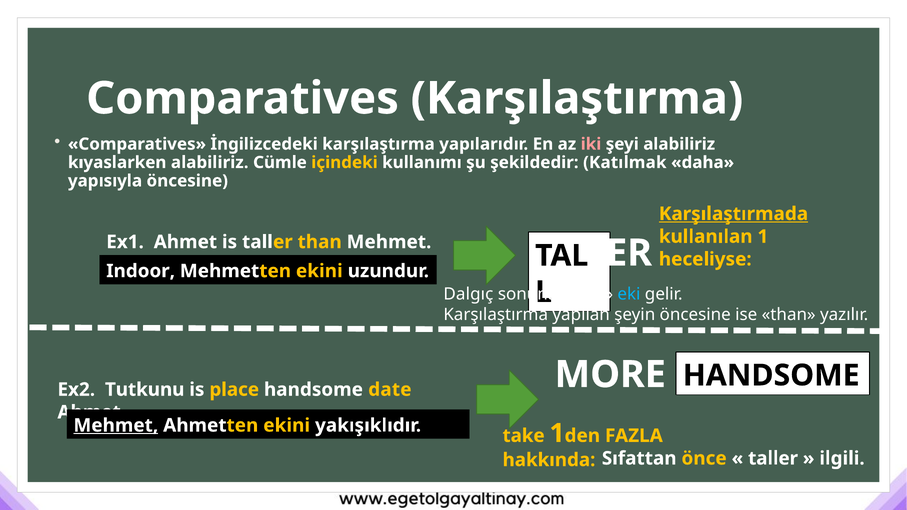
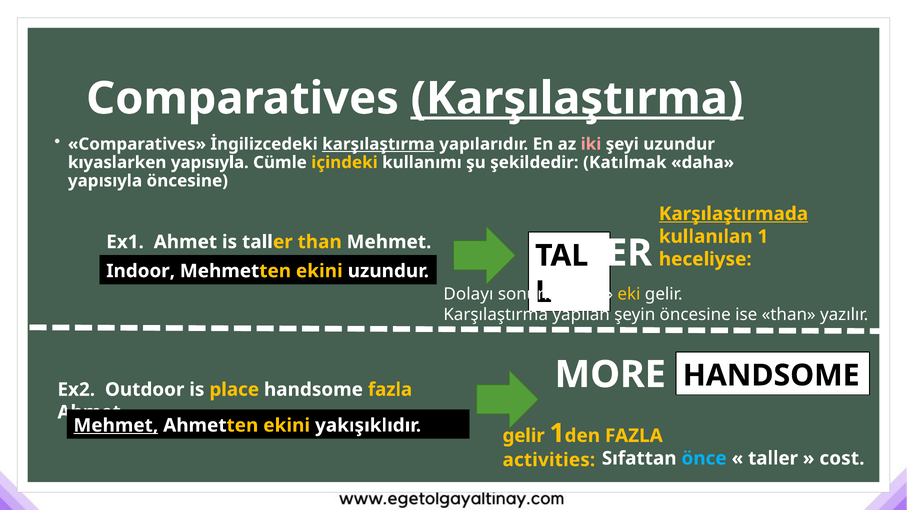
Karşılaştırma at (577, 99) underline: none -> present
karşılaştırma at (378, 144) underline: none -> present
şeyi alabiliriz: alabiliriz -> uzundur
kıyaslarken alabiliriz: alabiliriz -> yapısıyla
Dalgıç: Dalgıç -> Dolayı
eki colour: light blue -> yellow
Tutkunu: Tutkunu -> Outdoor
handsome date: date -> fazla
take at (524, 436): take -> gelir
hakkında: hakkında -> activities
önce colour: yellow -> light blue
ilgili: ilgili -> cost
